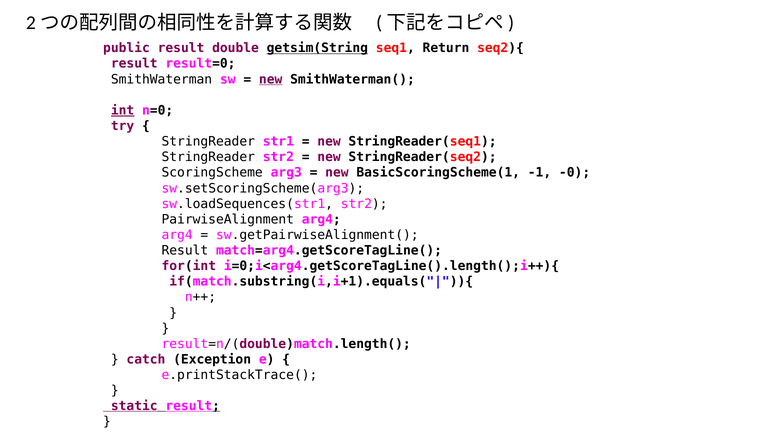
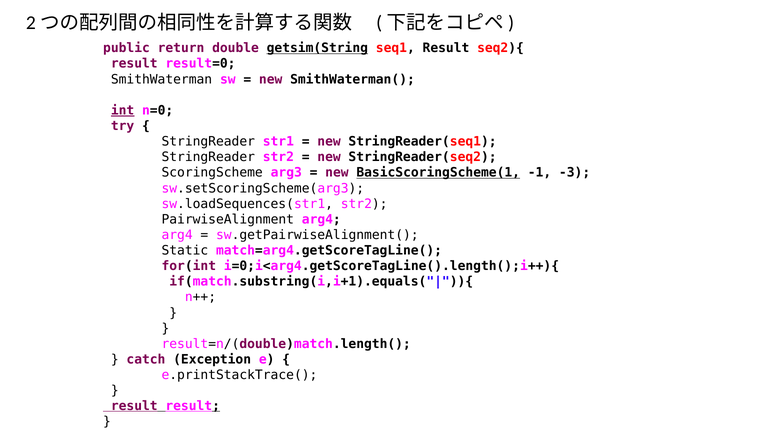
public result: result -> return
seq1 Return: Return -> Result
new at (271, 79) underline: present -> none
BasicScoringScheme(1 underline: none -> present
-0: -0 -> -3
Result at (185, 251): Result -> Static
static at (134, 406): static -> result
